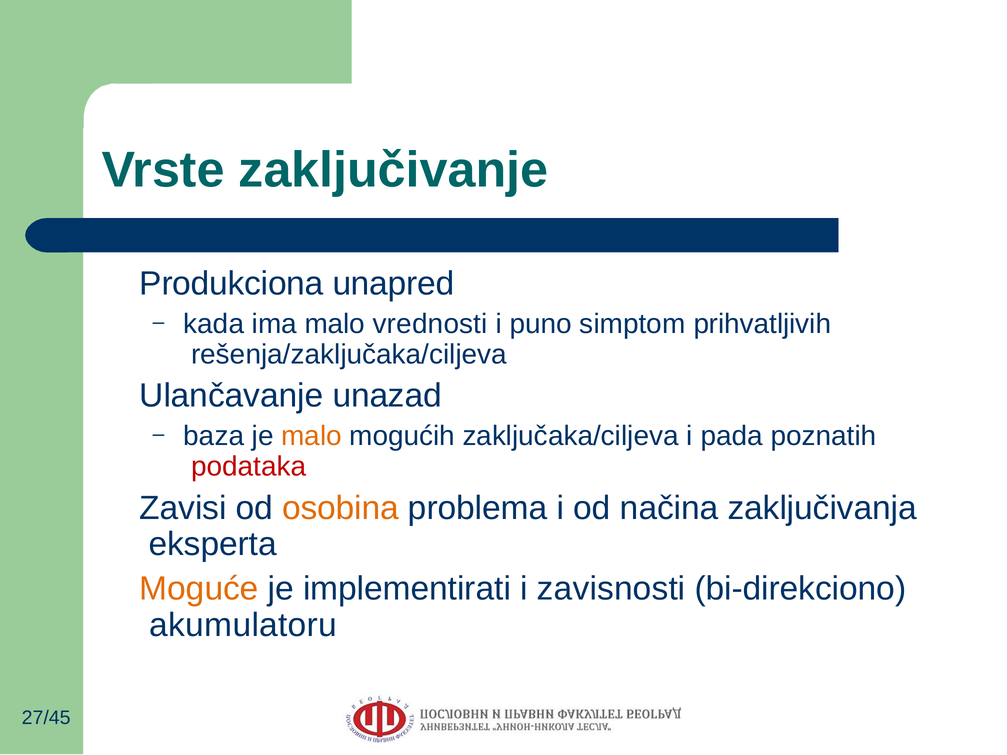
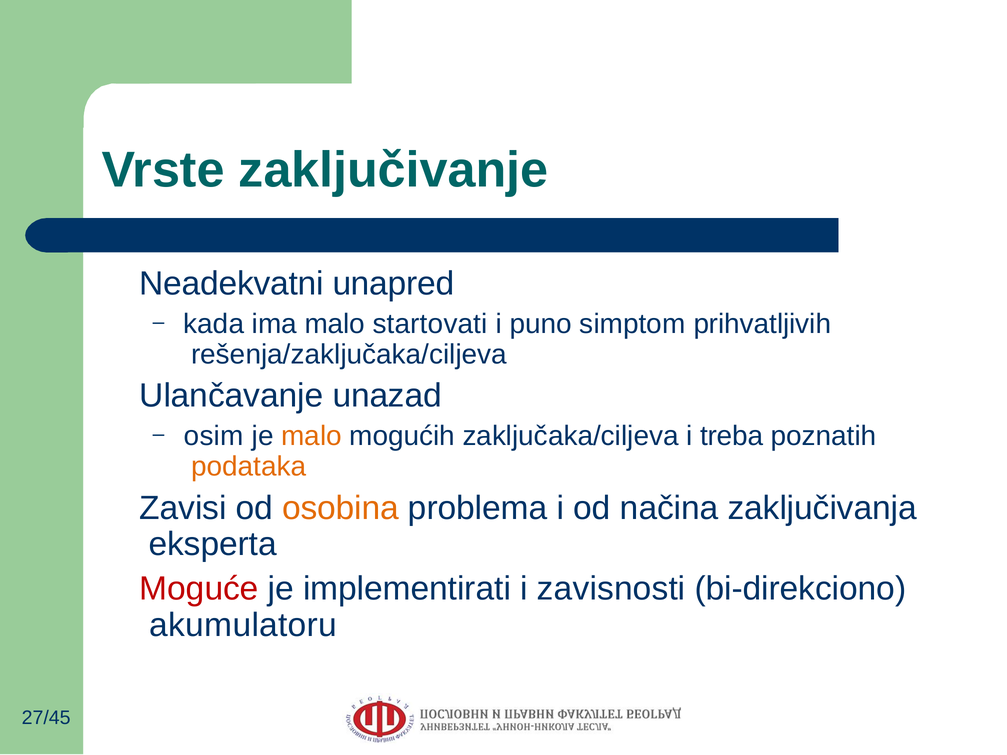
Produkciona: Produkciona -> Neadekvatni
vrednosti: vrednosti -> startovati
baza: baza -> osim
pada: pada -> treba
podataka colour: red -> orange
Moguće colour: orange -> red
